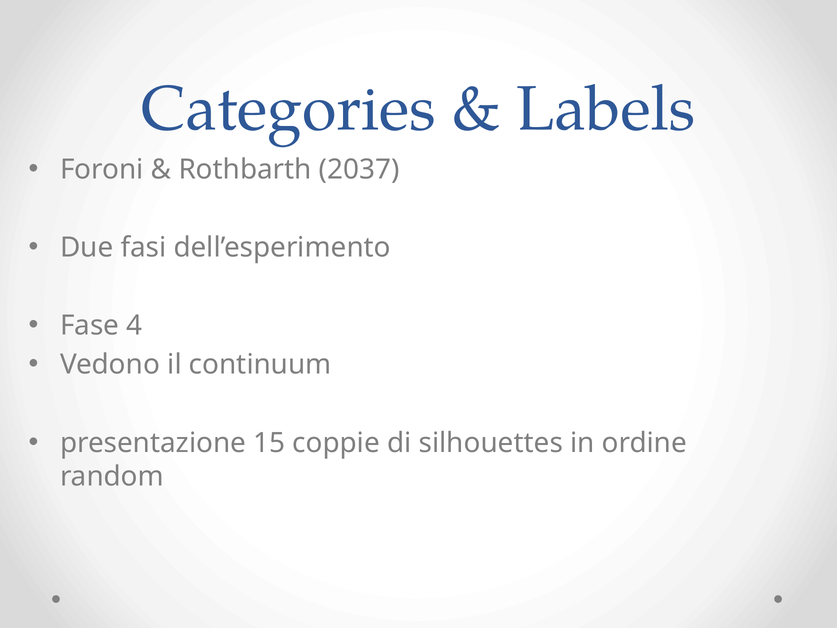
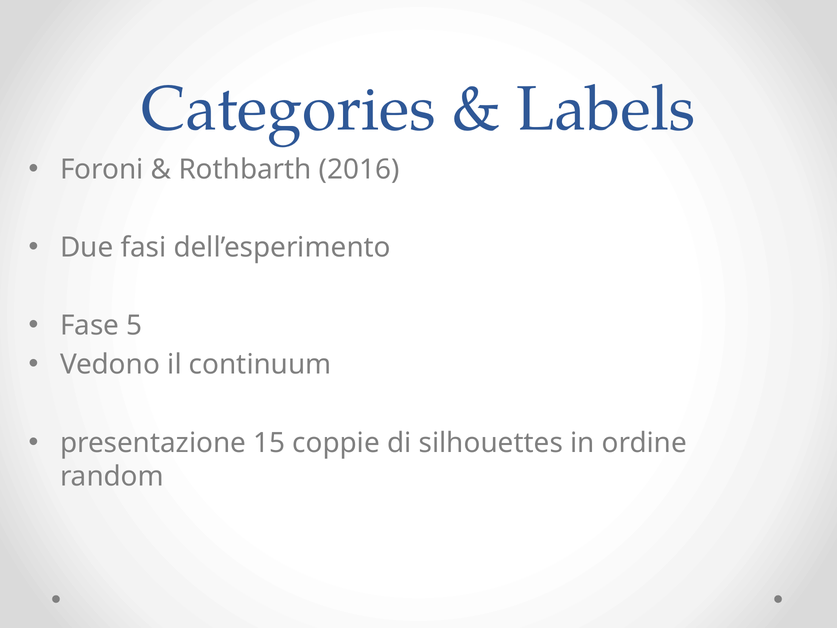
2037: 2037 -> 2016
4: 4 -> 5
